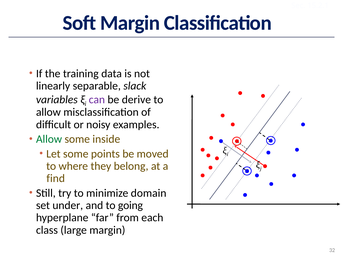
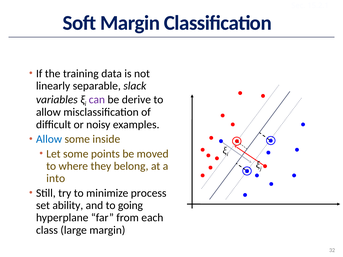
Allow at (49, 139) colour: green -> blue
find: find -> into
domain: domain -> process
under: under -> ability
